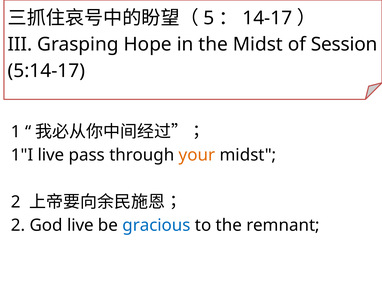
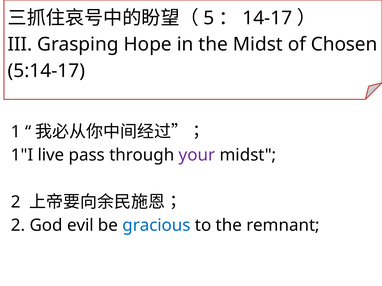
Session: Session -> Chosen
your colour: orange -> purple
God live: live -> evil
